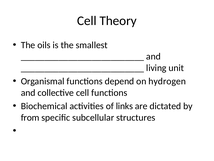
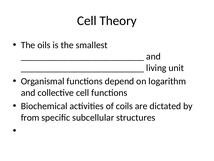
hydrogen: hydrogen -> logarithm
links: links -> coils
